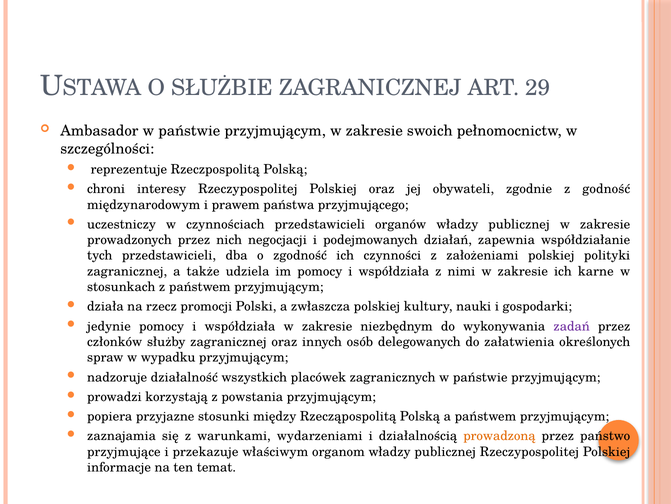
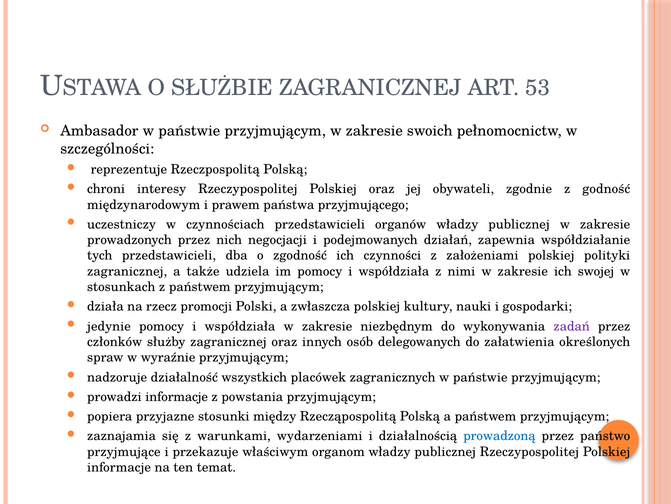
29: 29 -> 53
karne: karne -> swojej
wypadku: wypadku -> wyraźnie
prowadzi korzystają: korzystają -> informacje
prowadzoną colour: orange -> blue
